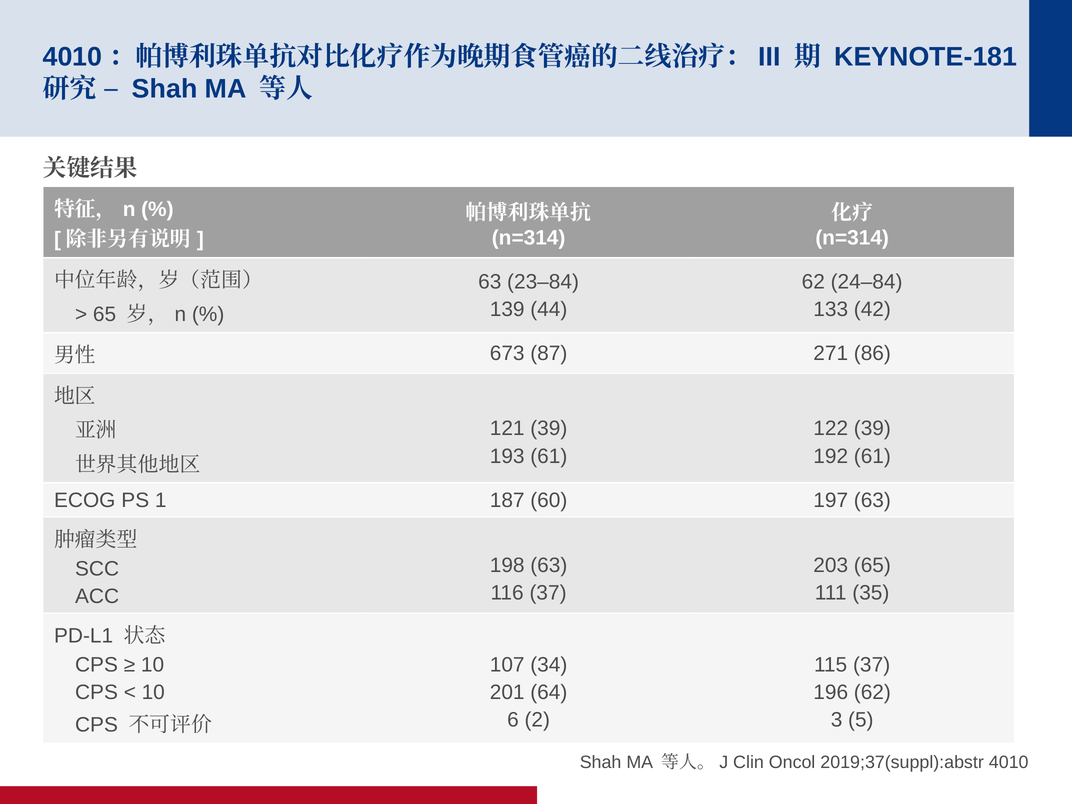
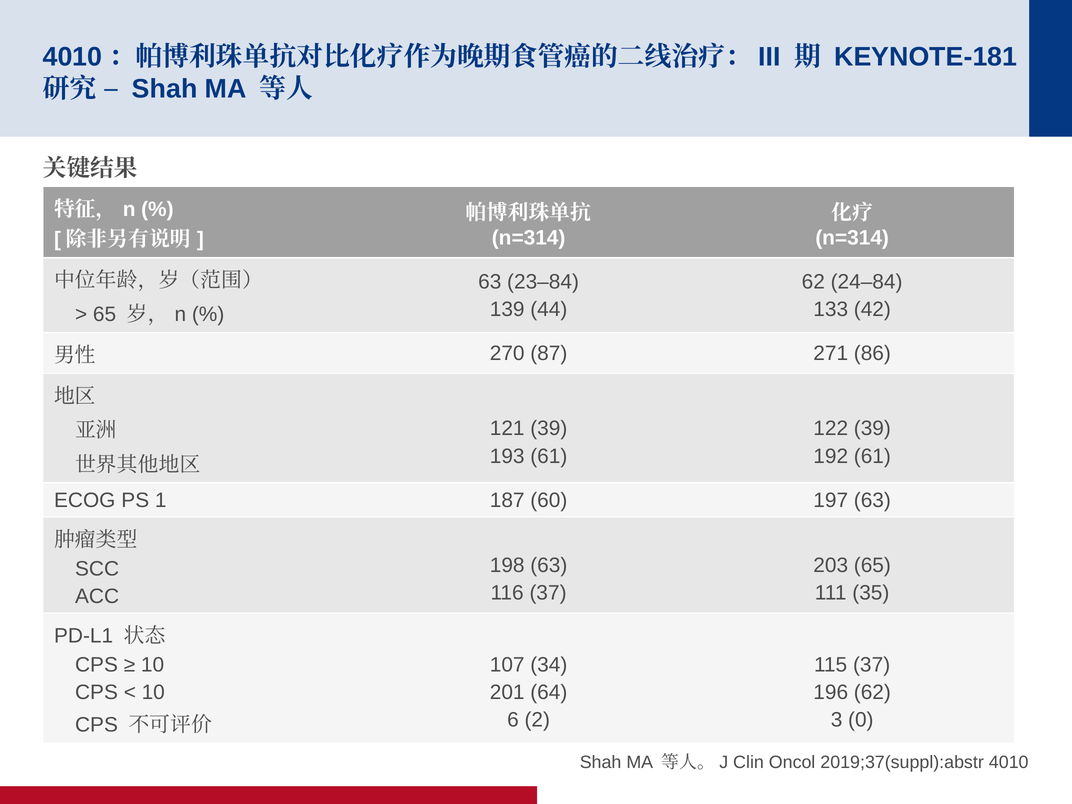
673: 673 -> 270
5: 5 -> 0
